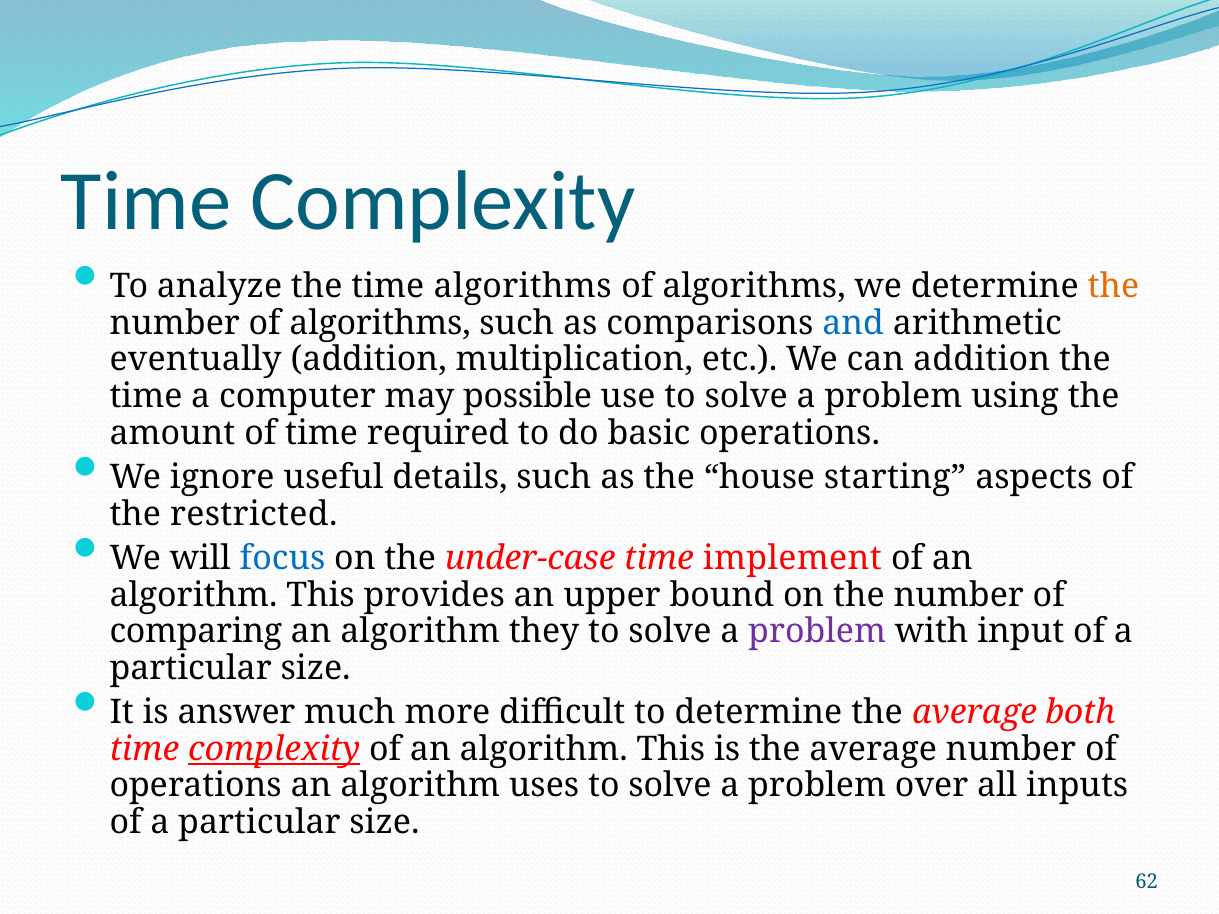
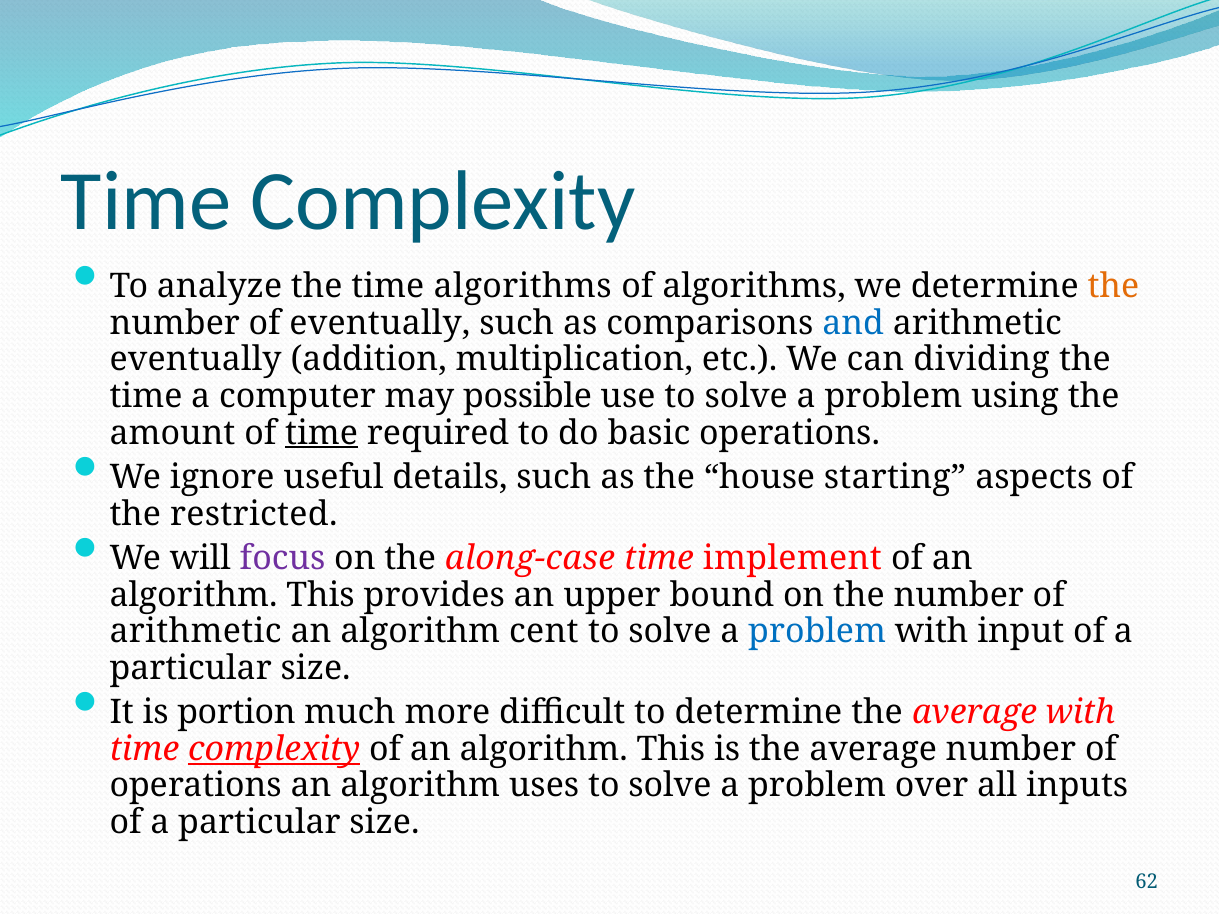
number of algorithms: algorithms -> eventually
can addition: addition -> dividing
time at (322, 433) underline: none -> present
focus colour: blue -> purple
under-case: under-case -> along-case
comparing at (196, 632): comparing -> arithmetic
they: they -> cent
problem at (817, 632) colour: purple -> blue
answer: answer -> portion
average both: both -> with
